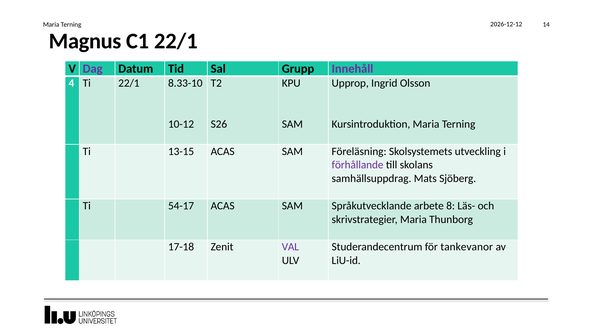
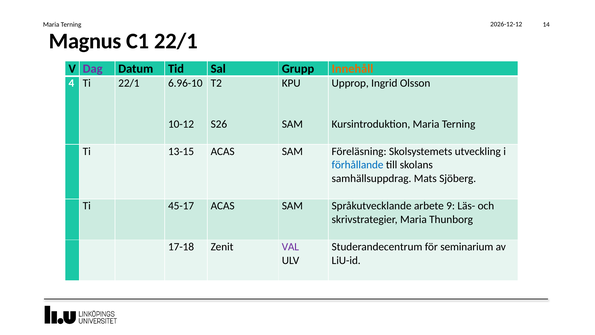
Innehåll colour: purple -> orange
8.33-10: 8.33-10 -> 6.96-10
förhållande colour: purple -> blue
54-17: 54-17 -> 45-17
8: 8 -> 9
tankevanor: tankevanor -> seminarium
